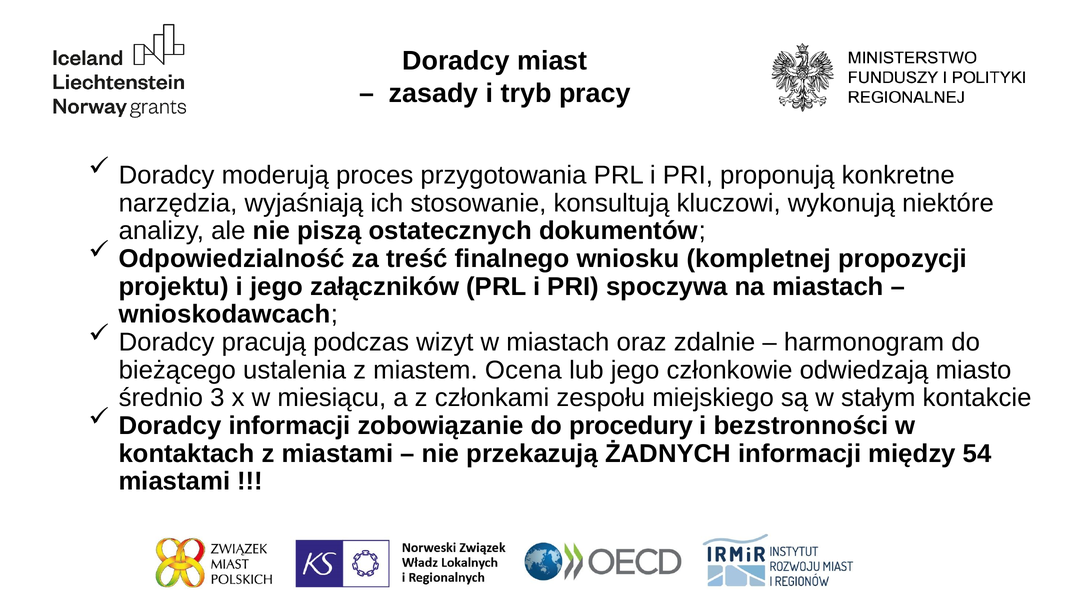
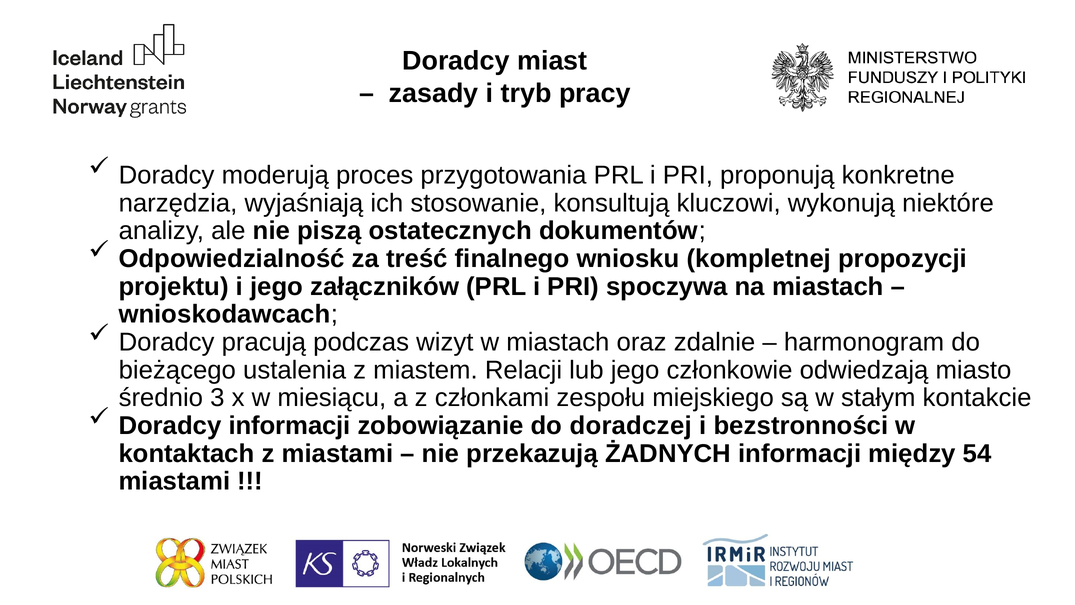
Ocena: Ocena -> Relacji
procedury: procedury -> doradczej
